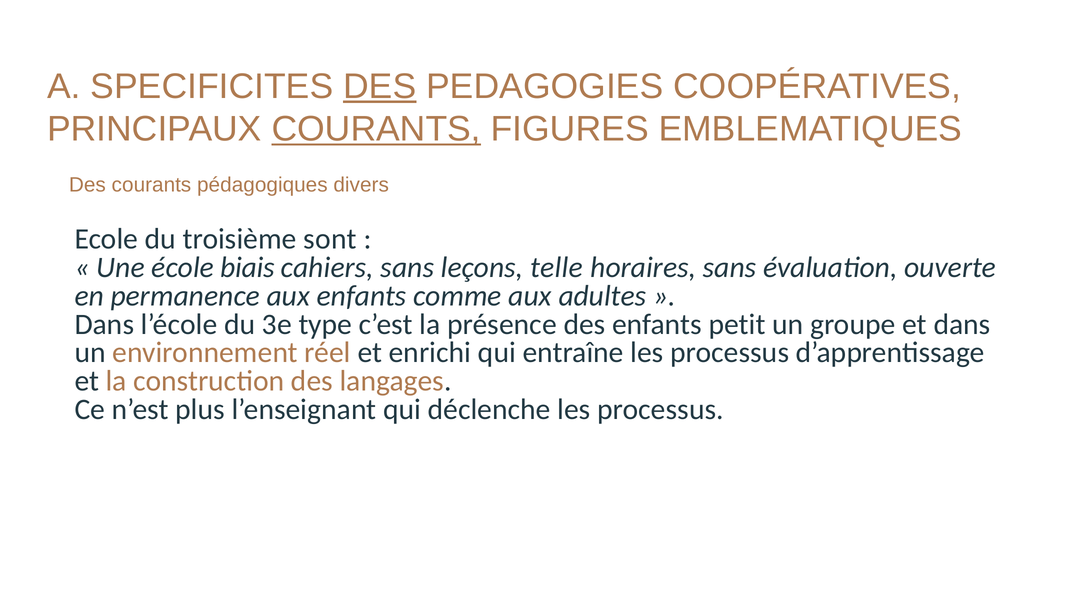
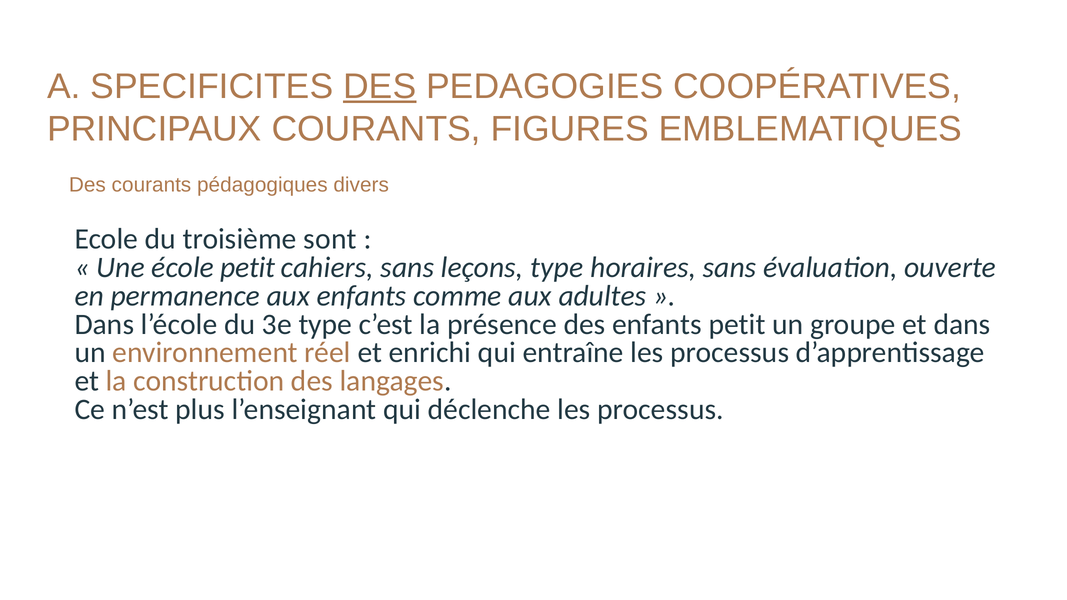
COURANTS at (376, 129) underline: present -> none
école biais: biais -> petit
leçons telle: telle -> type
